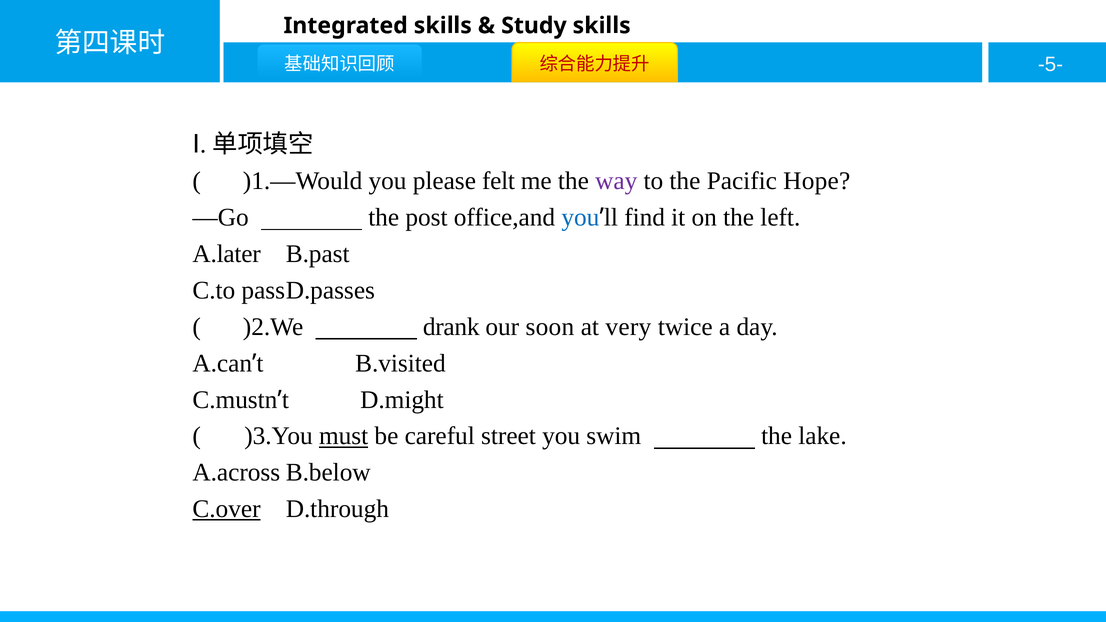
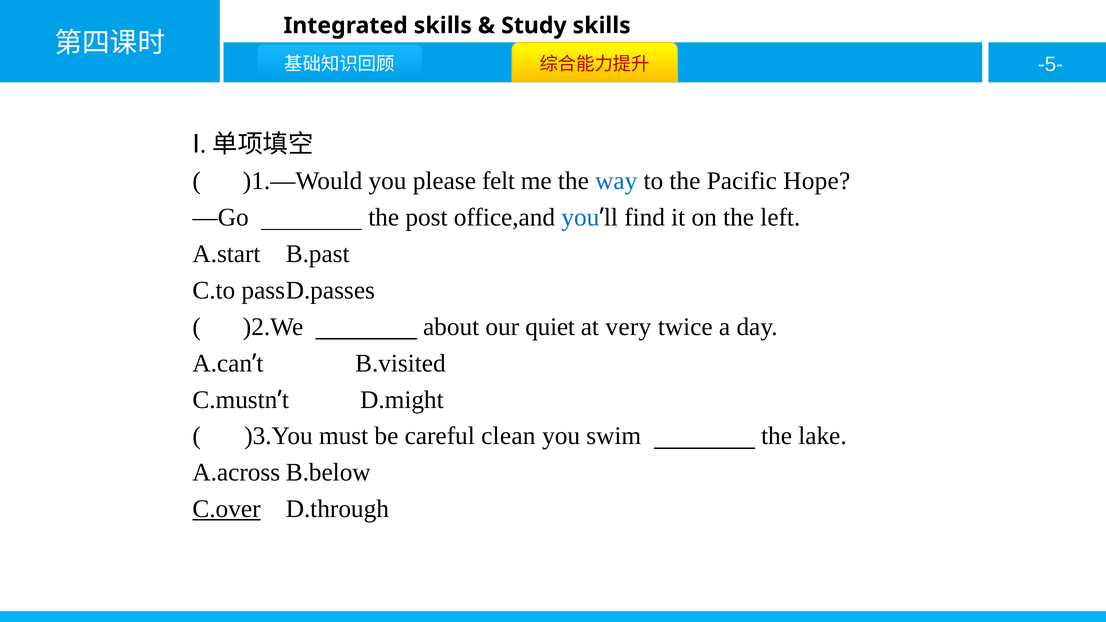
way colour: purple -> blue
A.later: A.later -> A.start
drank: drank -> about
soon: soon -> quiet
must underline: present -> none
street: street -> clean
